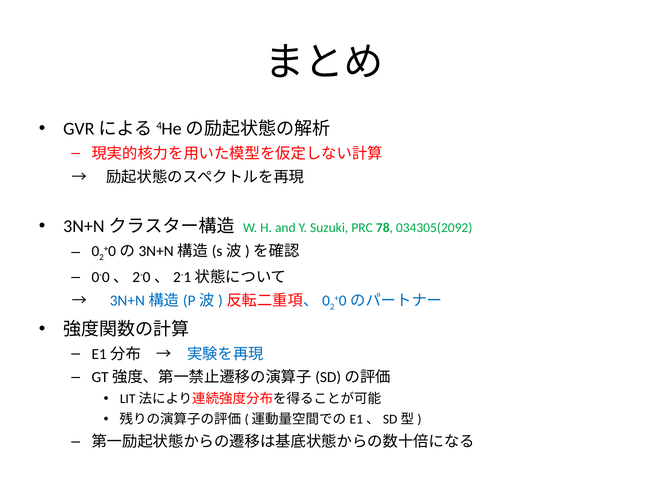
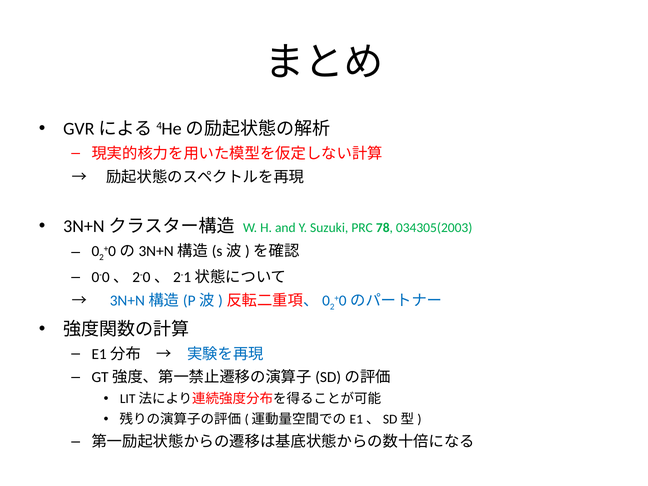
034305(2092: 034305(2092 -> 034305(2003
